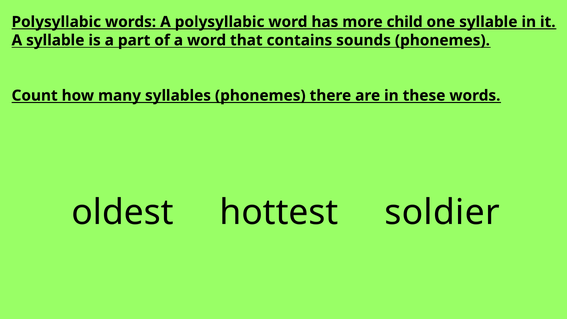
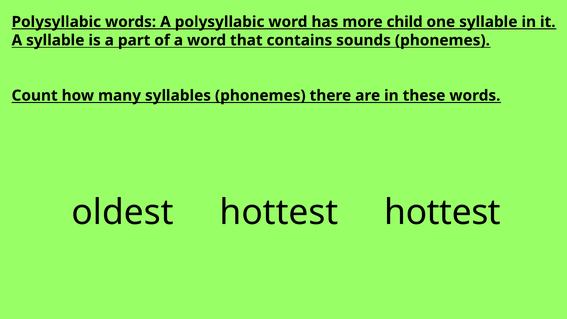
hottest soldier: soldier -> hottest
